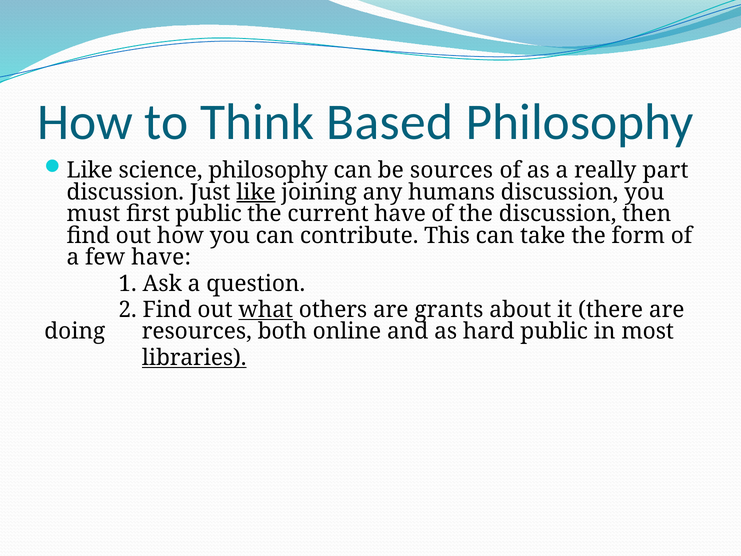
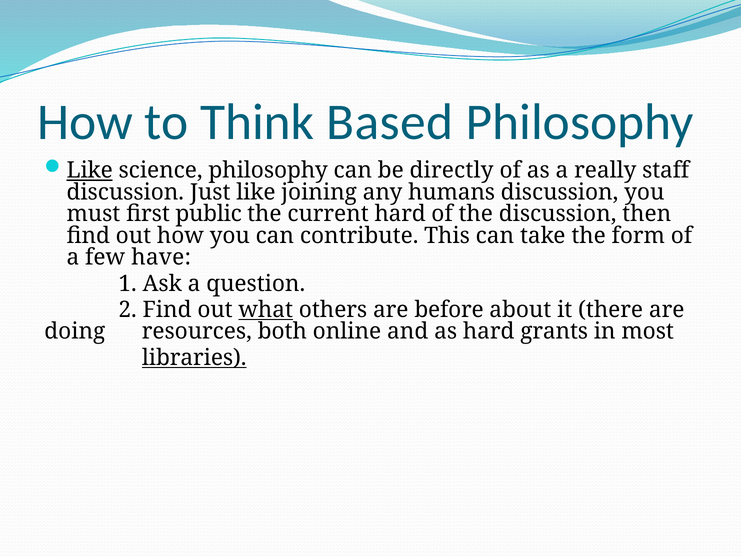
Like at (90, 170) underline: none -> present
sources: sources -> directly
part: part -> staff
like at (256, 192) underline: present -> none
current have: have -> hard
grants: grants -> before
hard public: public -> grants
